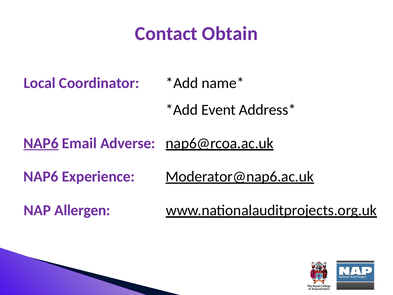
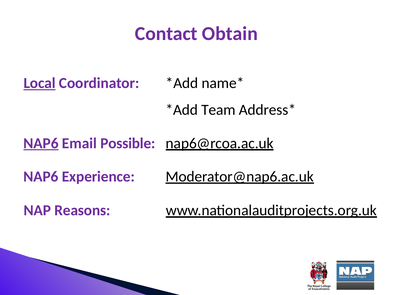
Local underline: none -> present
Event: Event -> Team
Adverse: Adverse -> Possible
Allergen: Allergen -> Reasons
